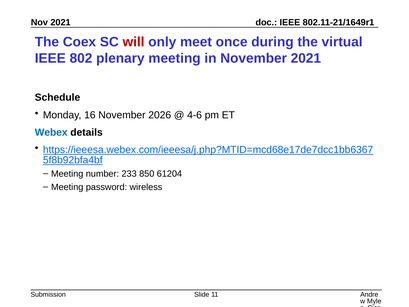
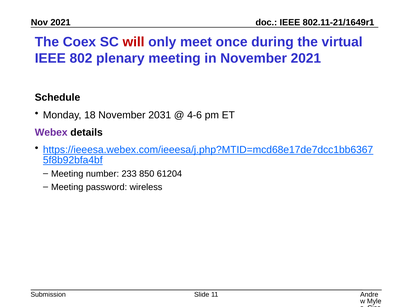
16: 16 -> 18
2026: 2026 -> 2031
Webex colour: blue -> purple
